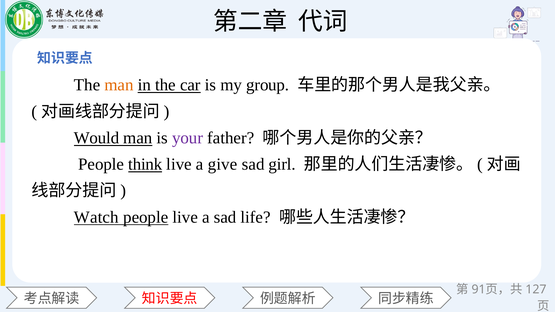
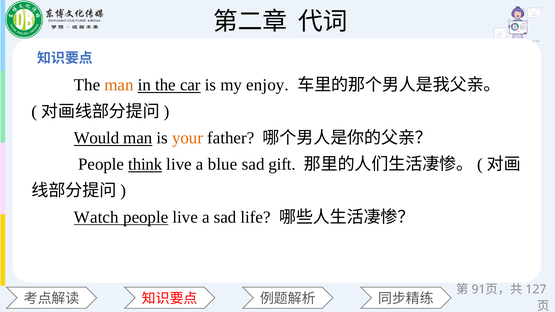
group: group -> enjoy
your colour: purple -> orange
give: give -> blue
girl: girl -> gift
